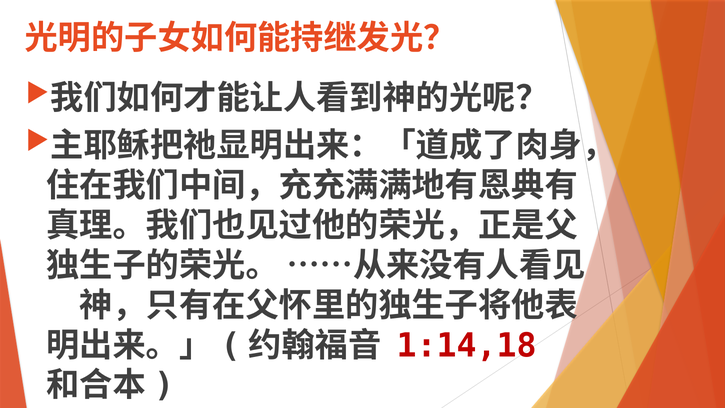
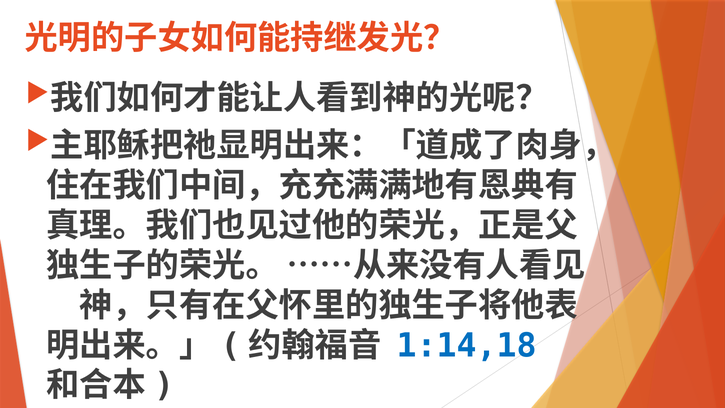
1:14,18 colour: red -> blue
